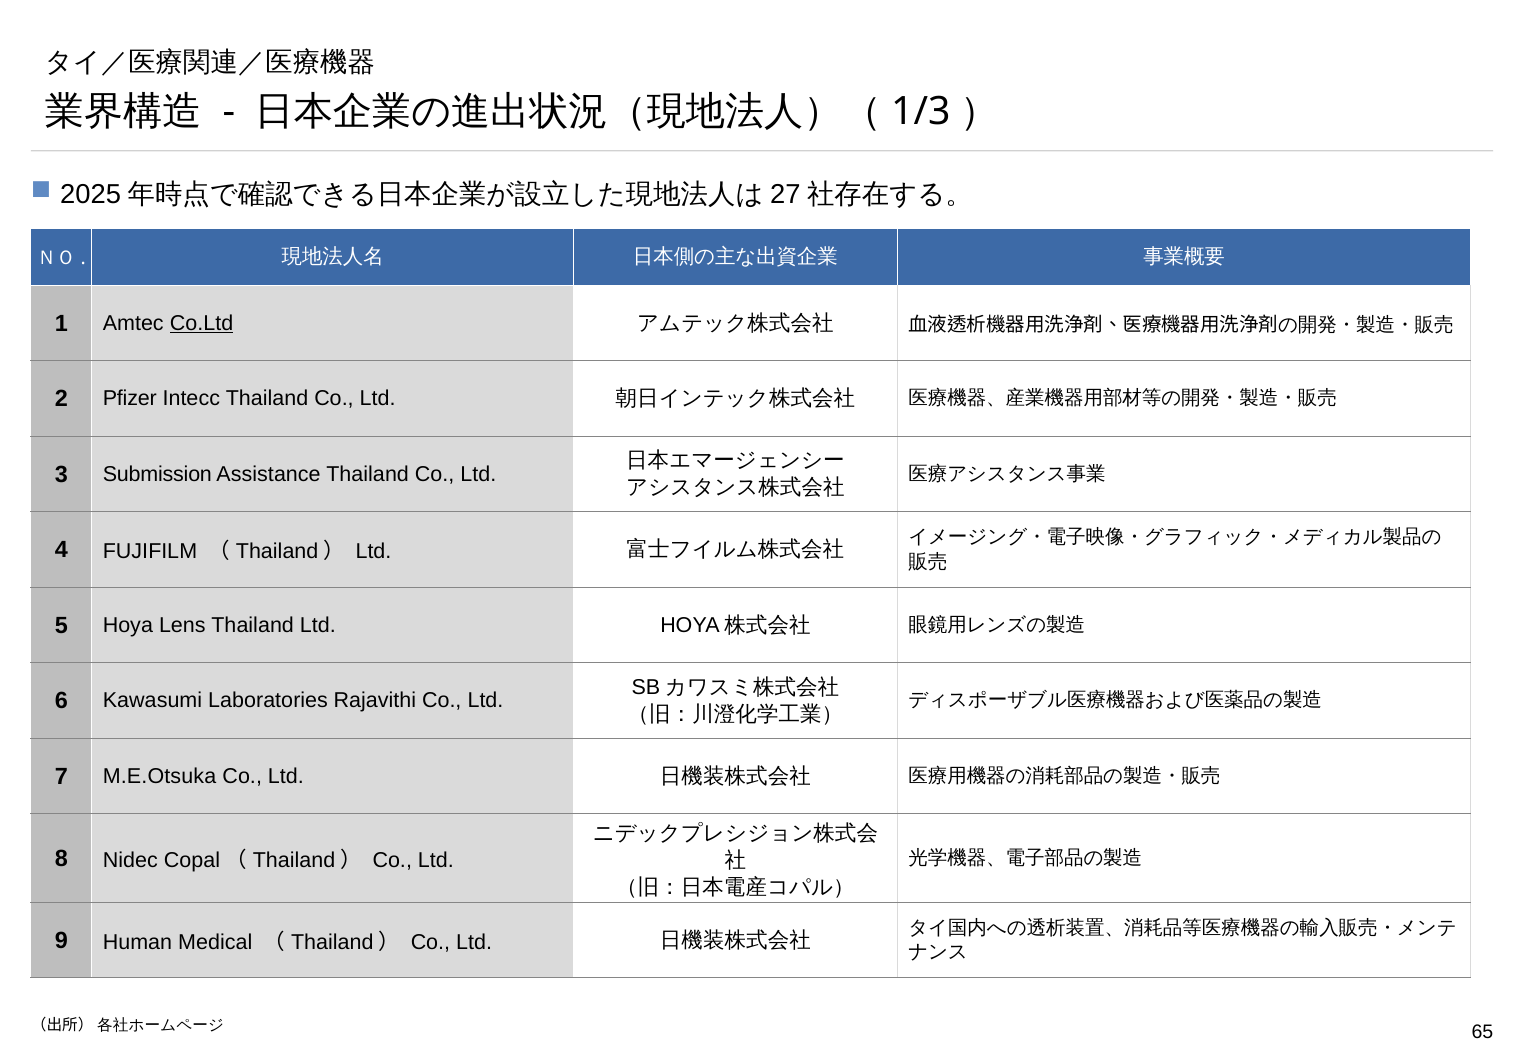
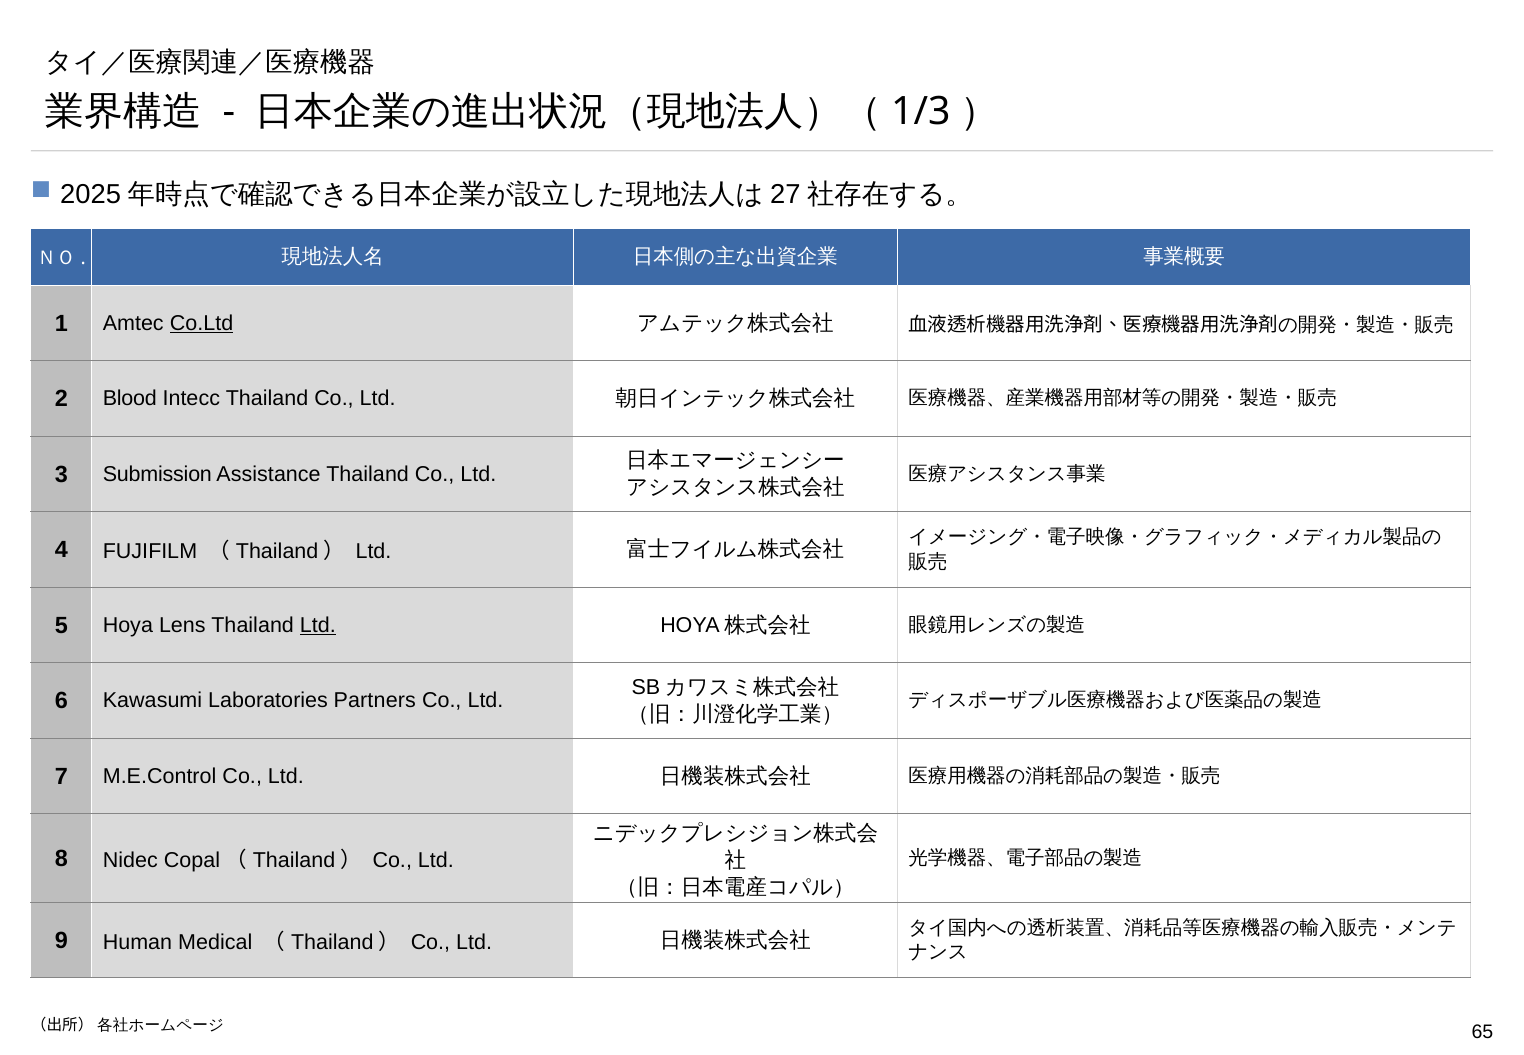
Pfizer: Pfizer -> Blood
Ltd at (318, 625) underline: none -> present
Rajavithi: Rajavithi -> Partners
M.E.Otsuka: M.E.Otsuka -> M.E.Control
